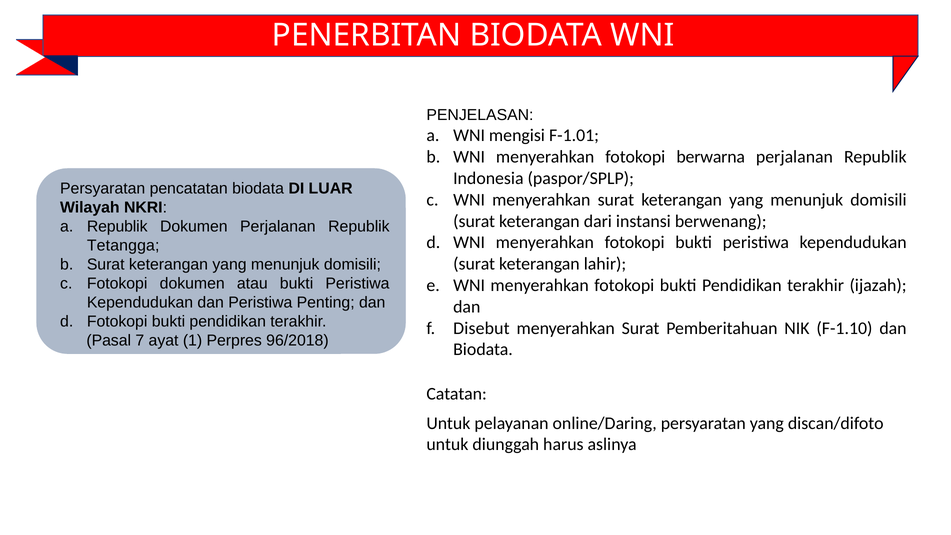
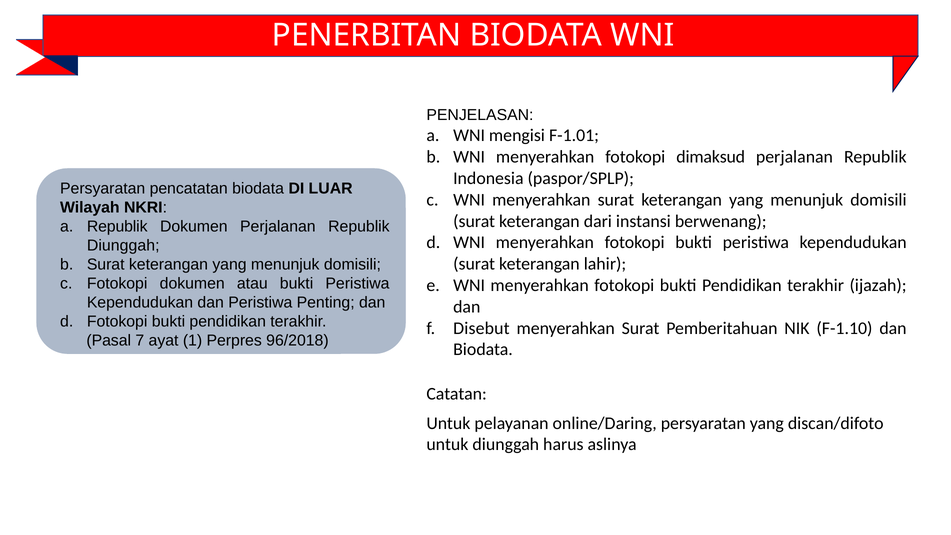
berwarna: berwarna -> dimaksud
Tetangga at (123, 246): Tetangga -> Diunggah
